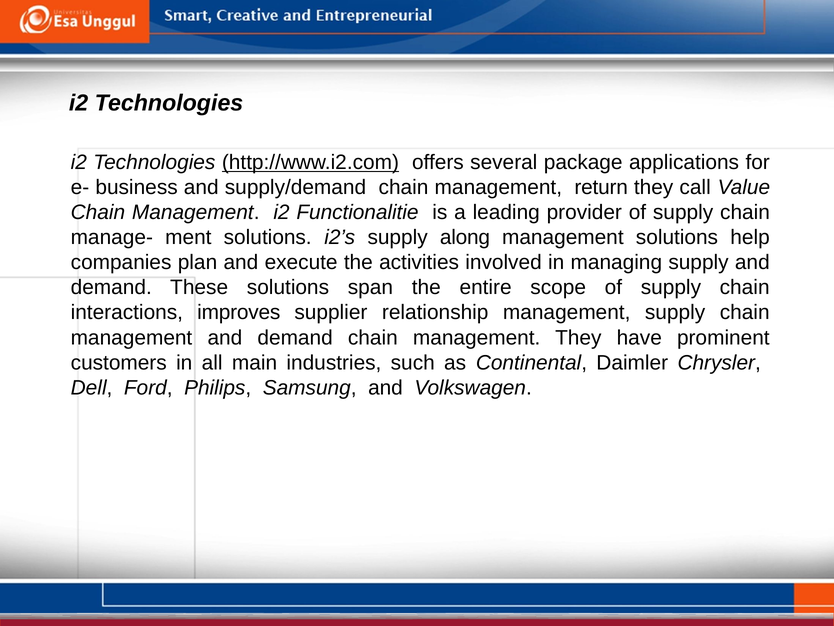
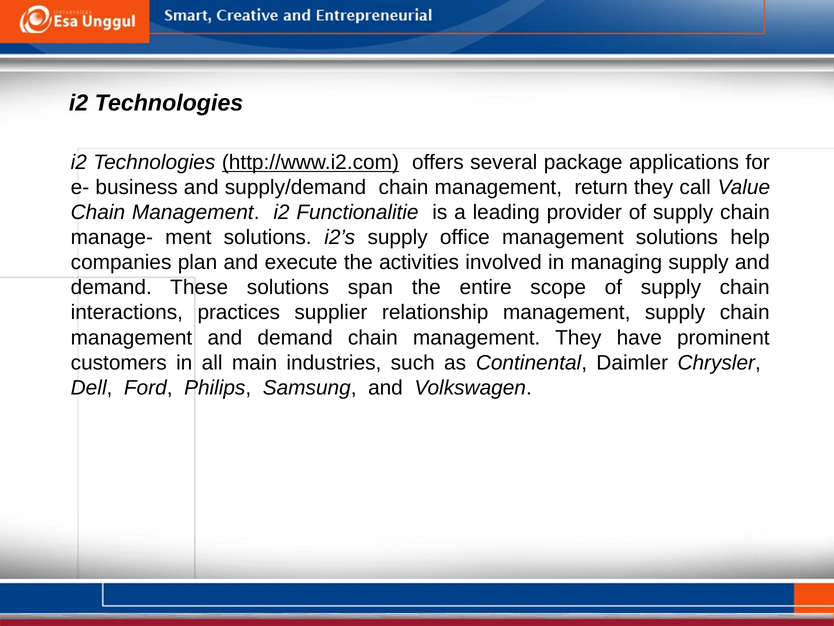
along: along -> office
improves: improves -> practices
